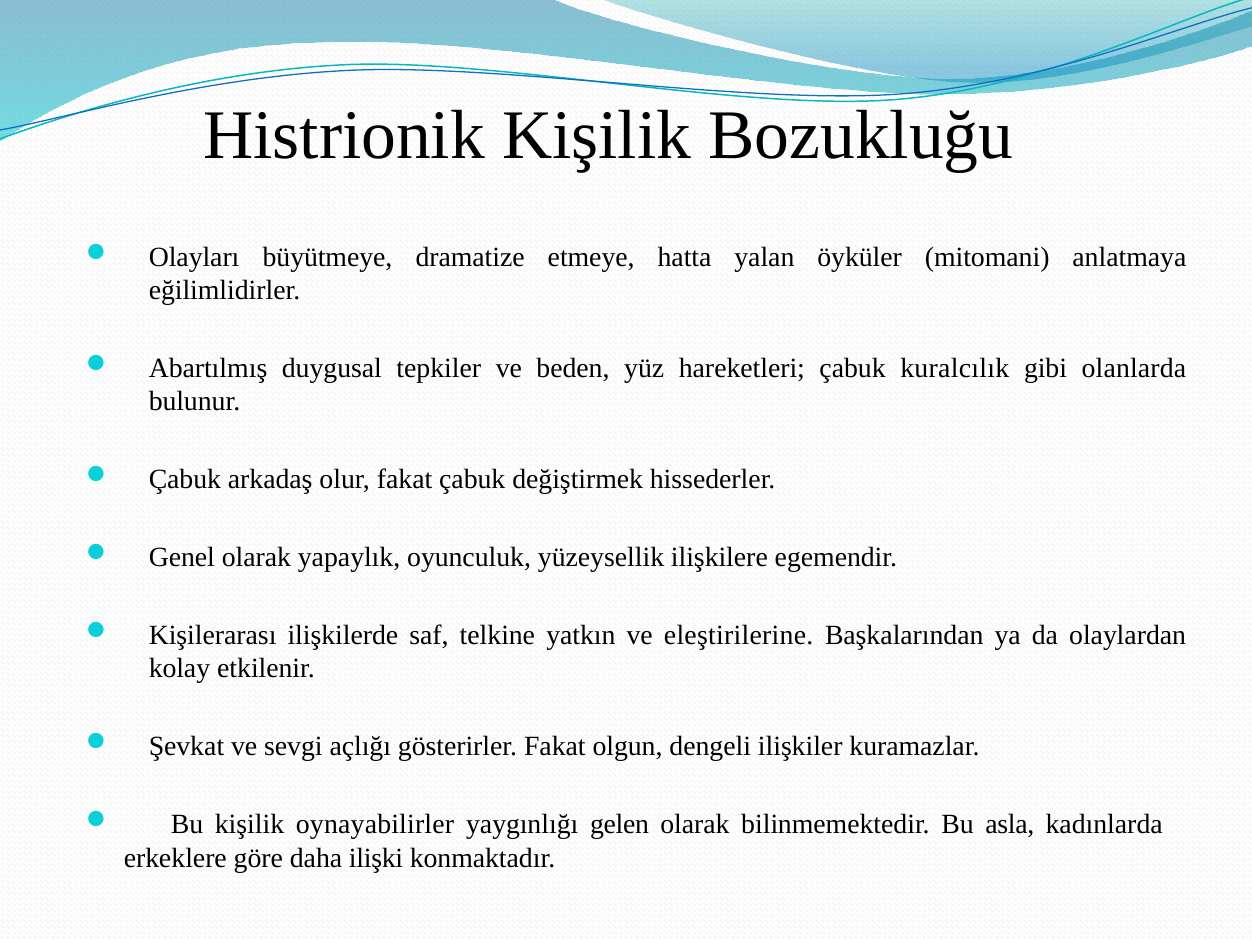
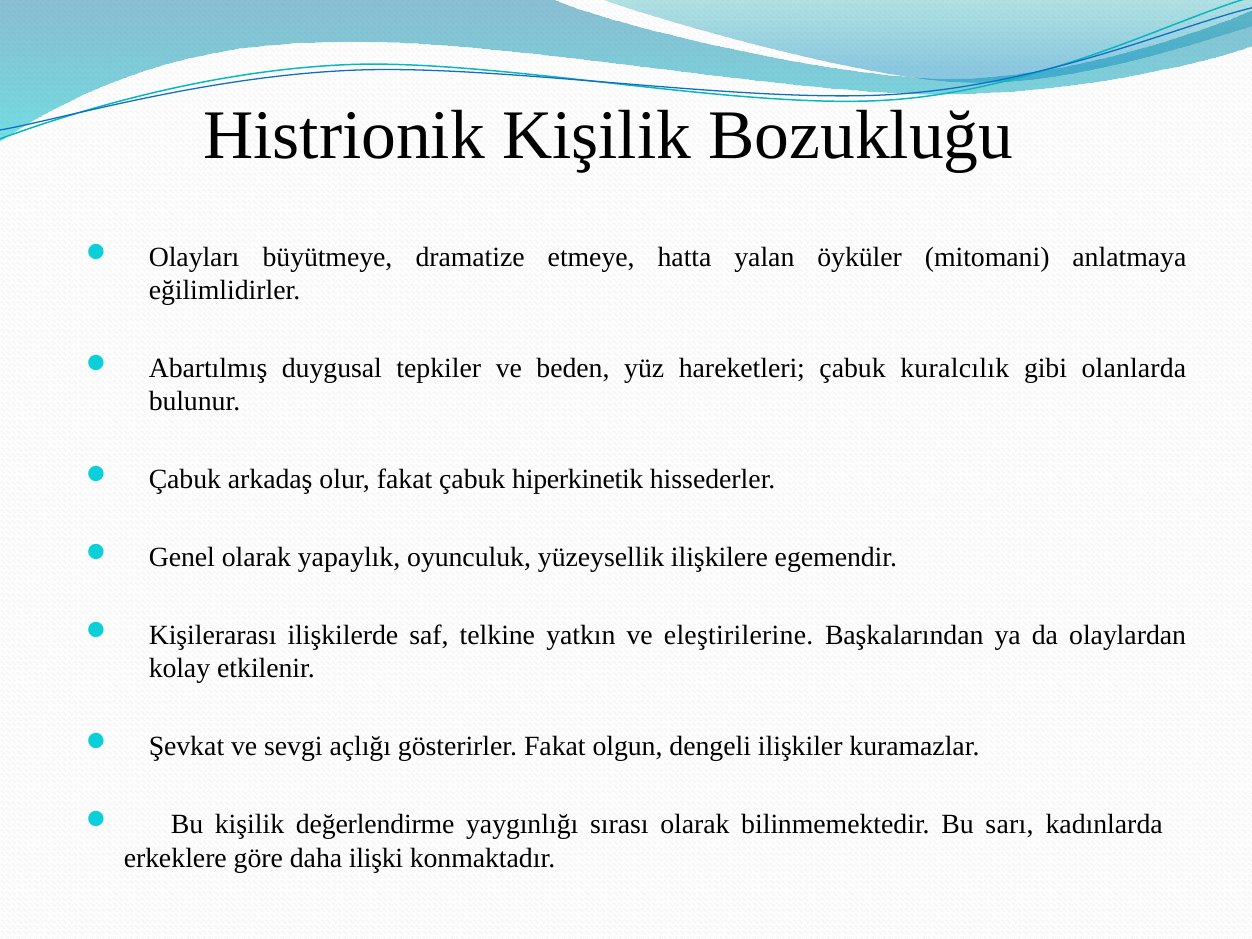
değiştirmek: değiştirmek -> hiperkinetik
oynayabilirler: oynayabilirler -> değerlendirme
gelen: gelen -> sırası
asla: asla -> sarı
